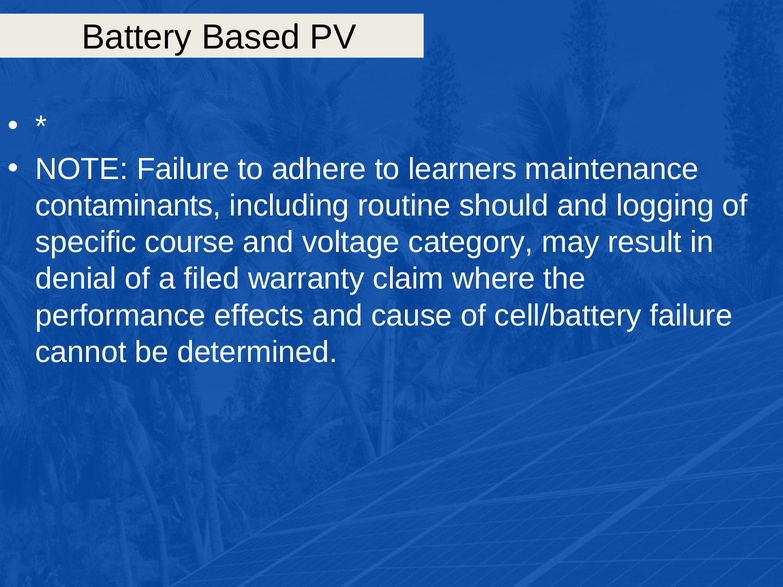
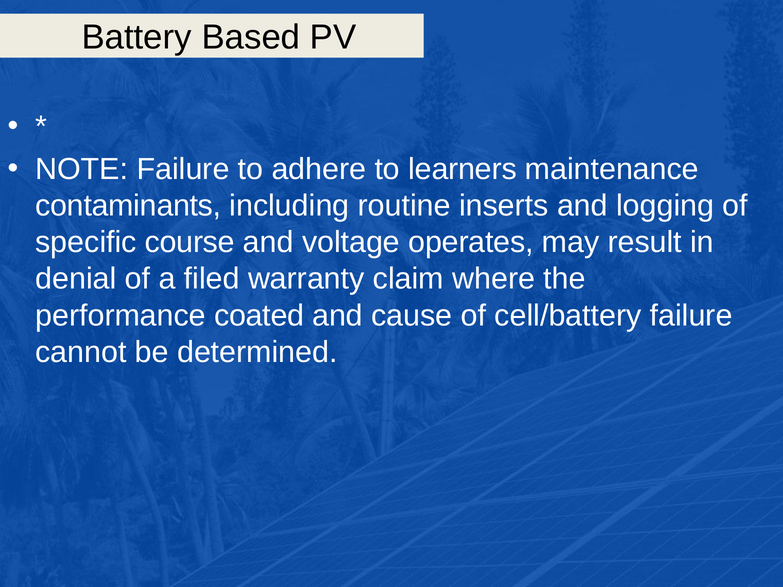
should: should -> inserts
category: category -> operates
effects: effects -> coated
